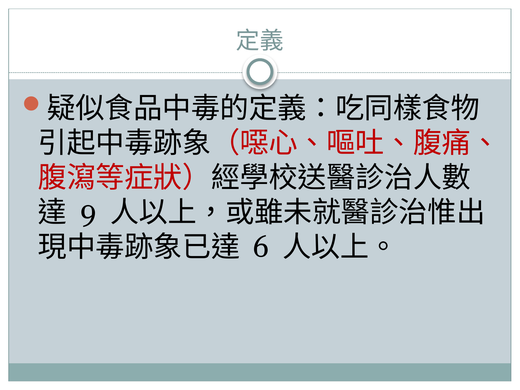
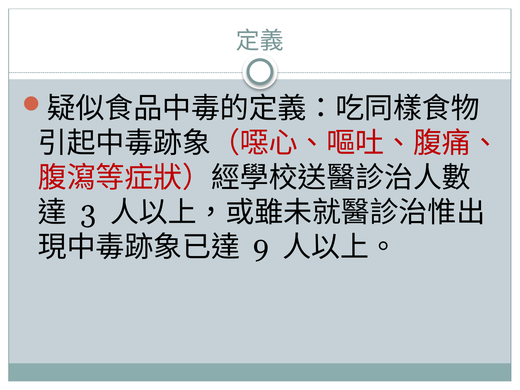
9: 9 -> 3
6: 6 -> 9
